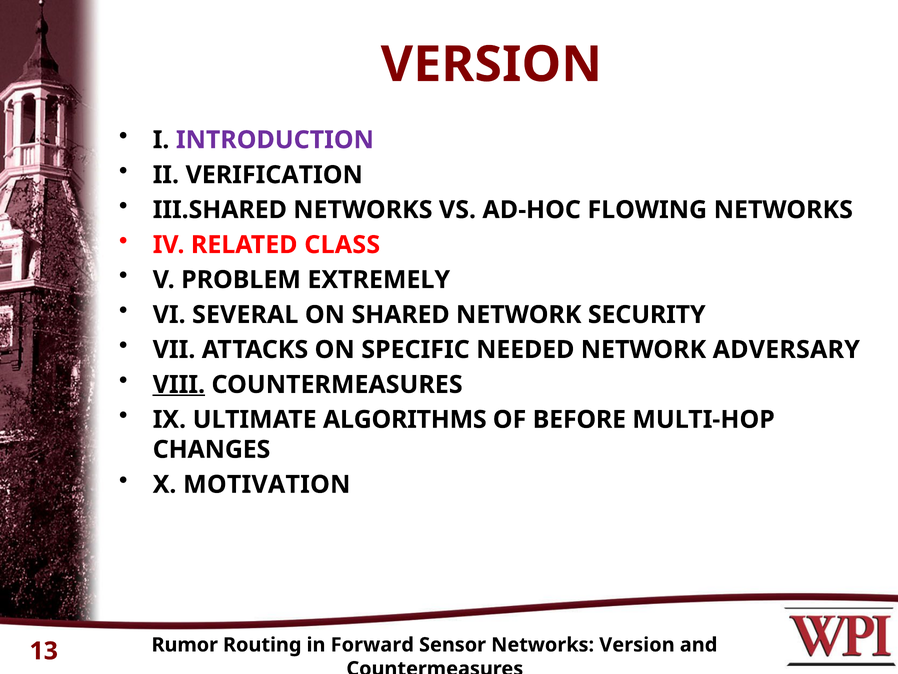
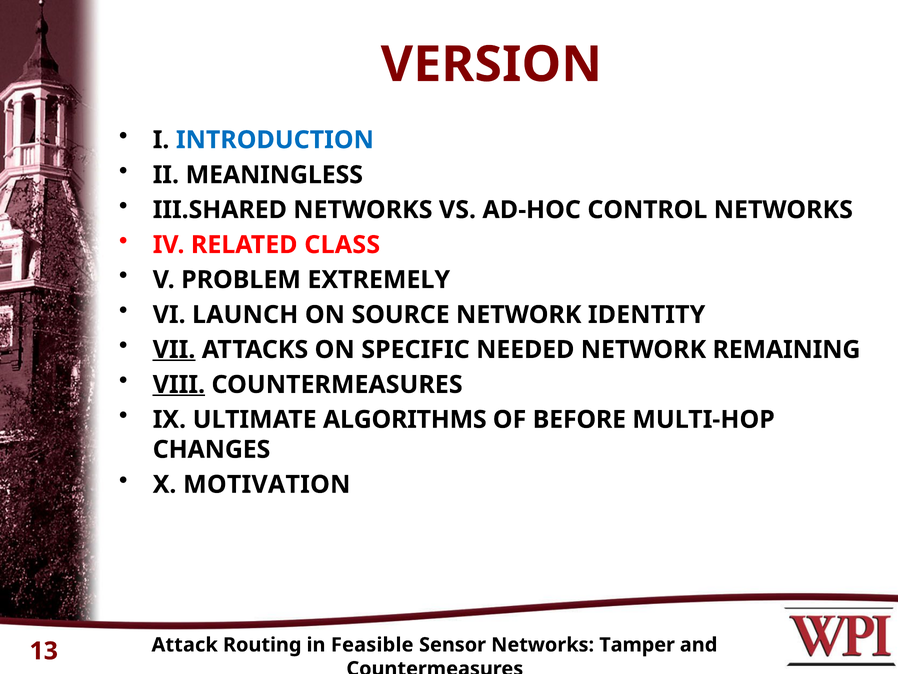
INTRODUCTION colour: purple -> blue
VERIFICATION: VERIFICATION -> MEANINGLESS
FLOWING: FLOWING -> CONTROL
SEVERAL: SEVERAL -> LAUNCH
SHARED: SHARED -> SOURCE
SECURITY: SECURITY -> IDENTITY
VII underline: none -> present
ADVERSARY: ADVERSARY -> REMAINING
Rumor: Rumor -> Attack
Forward: Forward -> Feasible
Networks Version: Version -> Tamper
